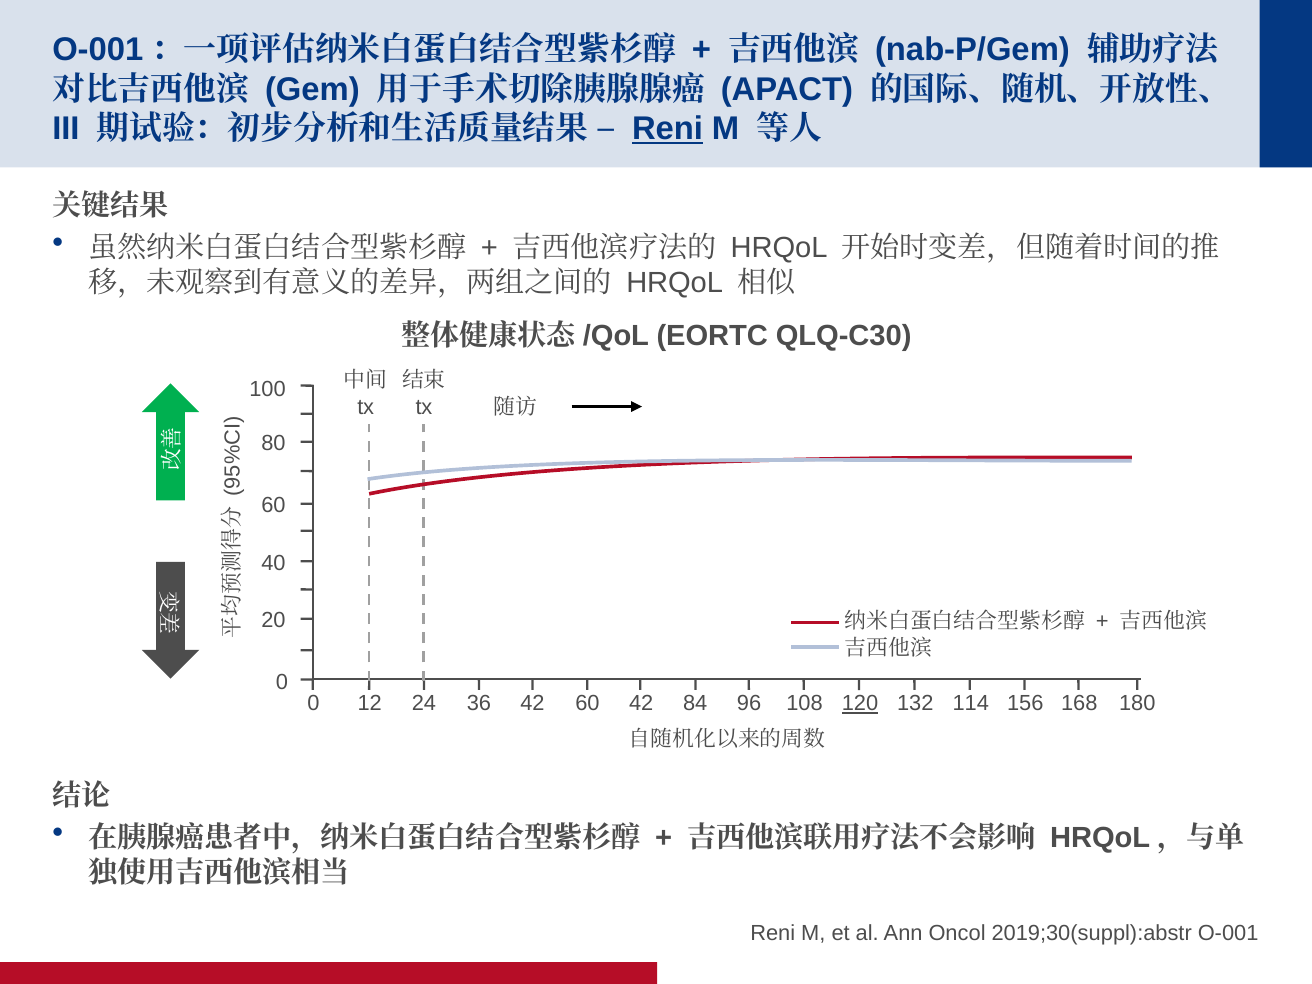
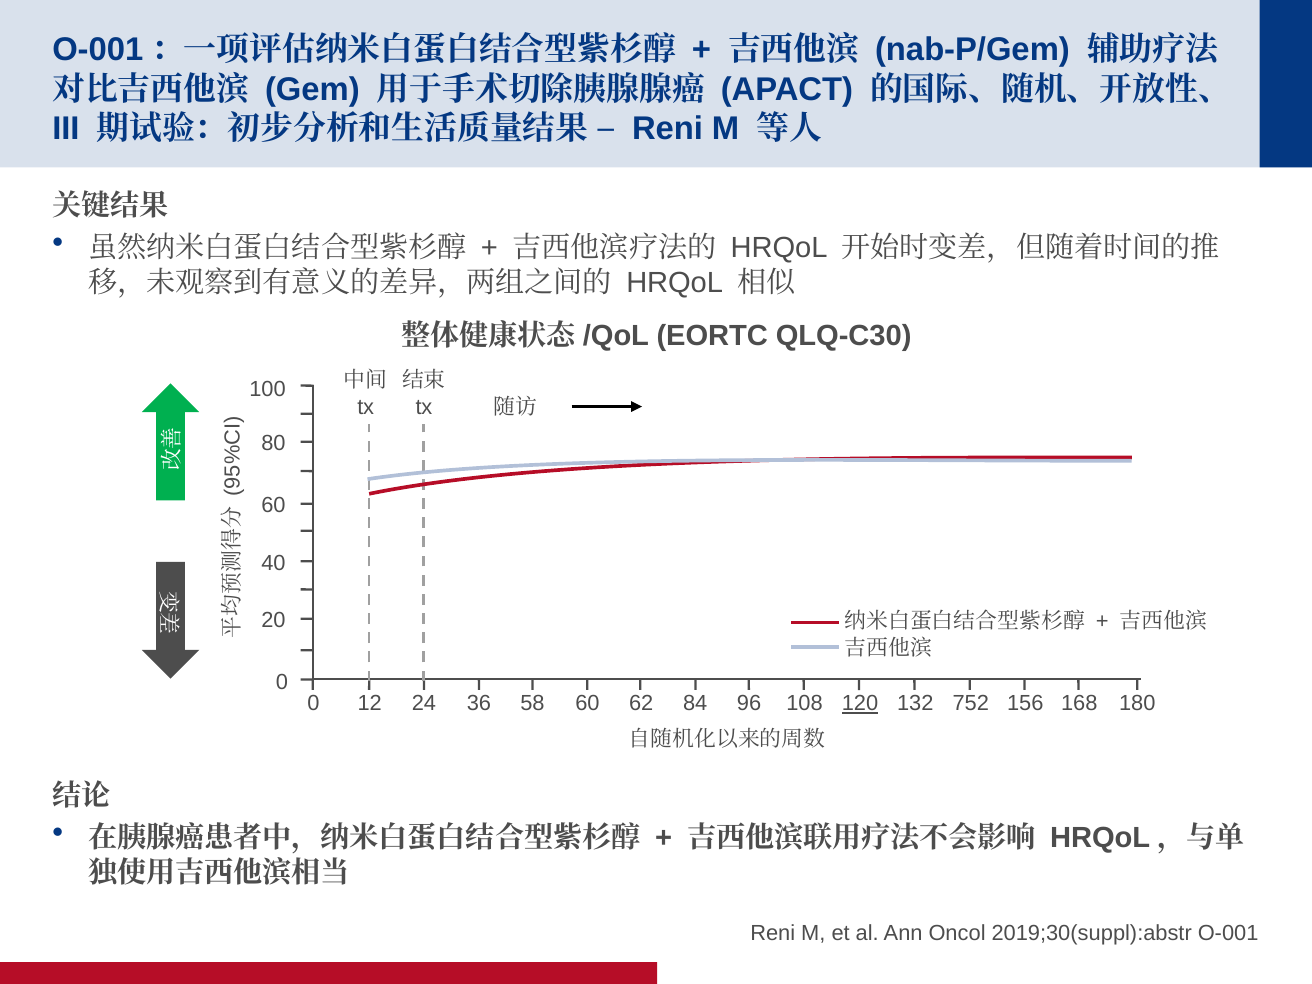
Reni at (668, 129) underline: present -> none
36 42: 42 -> 58
60 42: 42 -> 62
114: 114 -> 752
